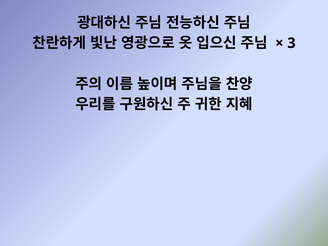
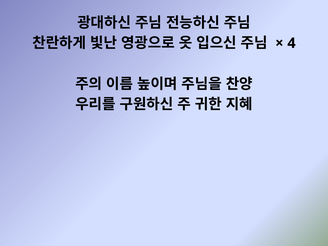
3: 3 -> 4
